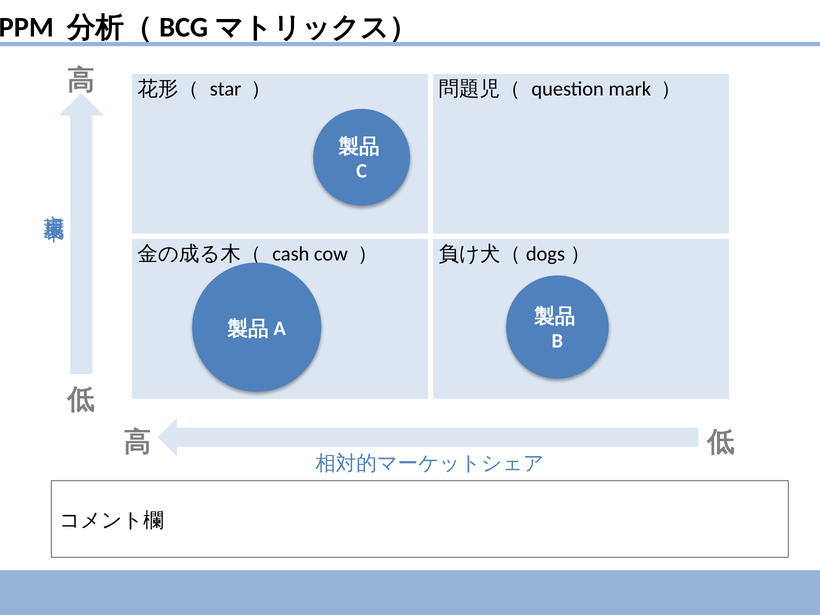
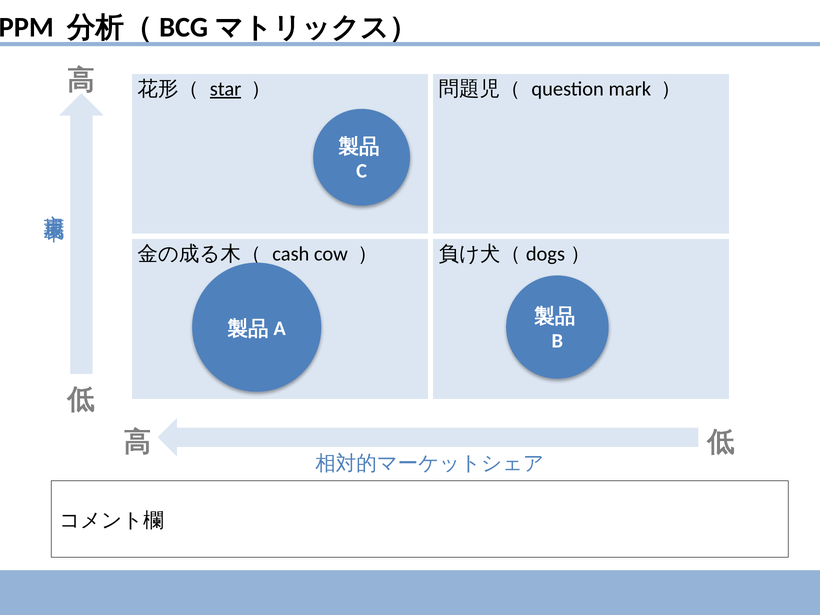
star underline: none -> present
